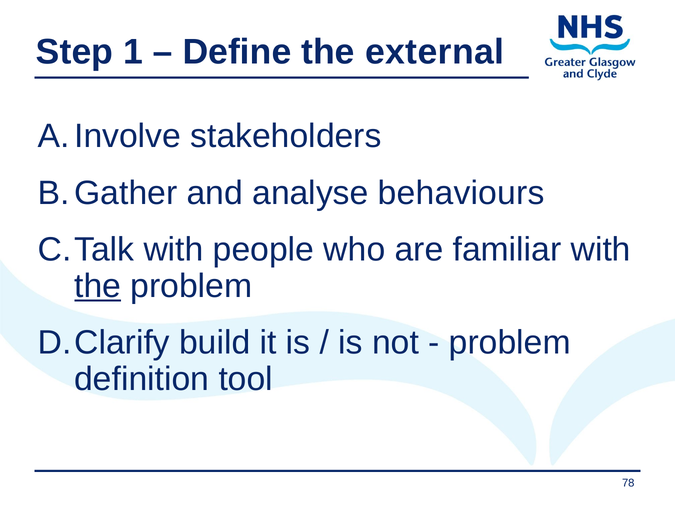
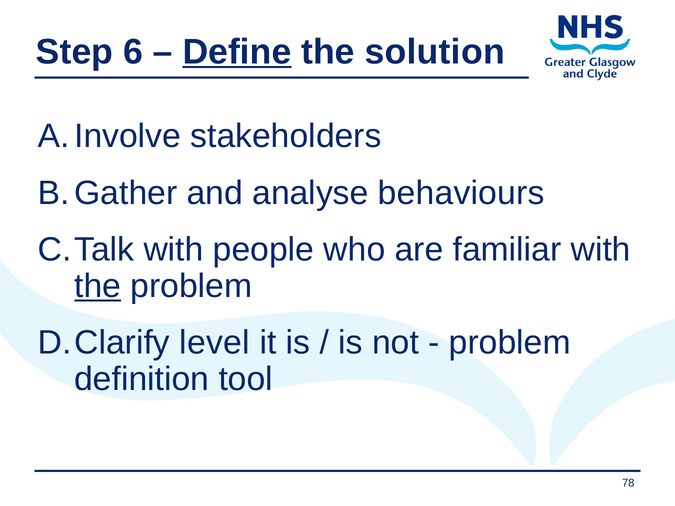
1: 1 -> 6
Define underline: none -> present
external: external -> solution
build: build -> level
